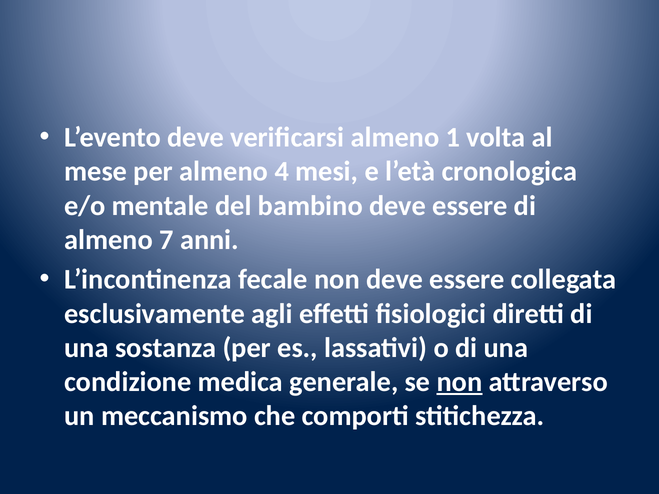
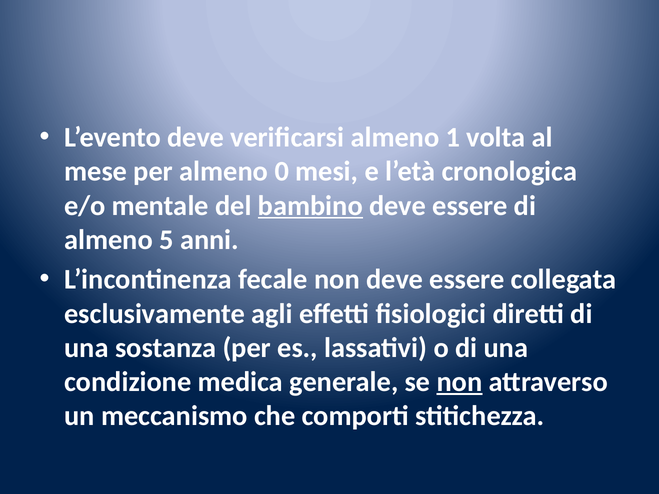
4: 4 -> 0
bambino underline: none -> present
7: 7 -> 5
